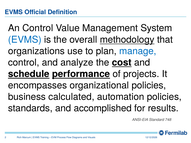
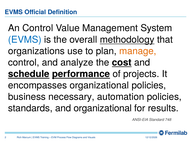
manage colour: blue -> orange
calculated: calculated -> necessary
and accomplished: accomplished -> organizational
